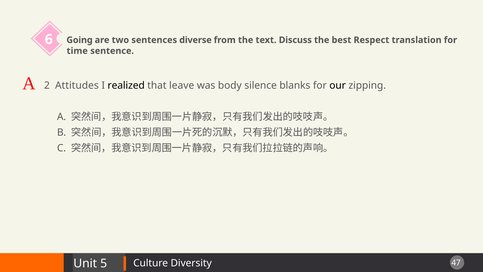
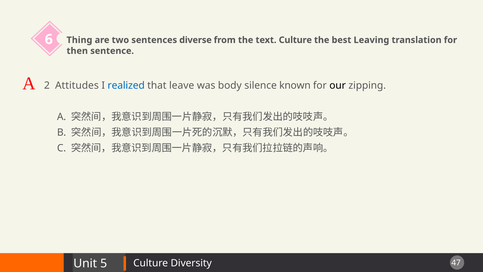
Going: Going -> Thing
text Discuss: Discuss -> Culture
Respect: Respect -> Leaving
time: time -> then
realized colour: black -> blue
blanks: blanks -> known
